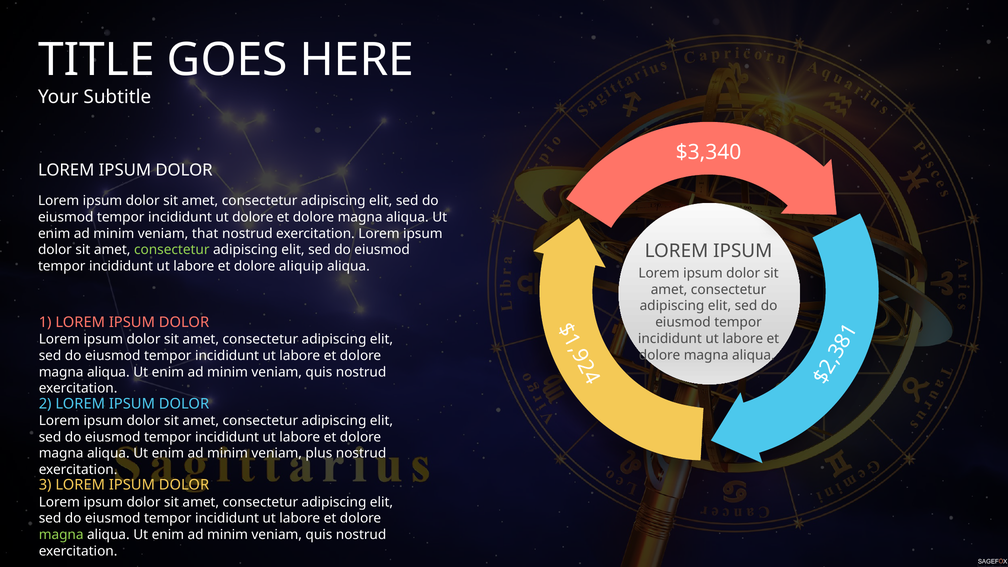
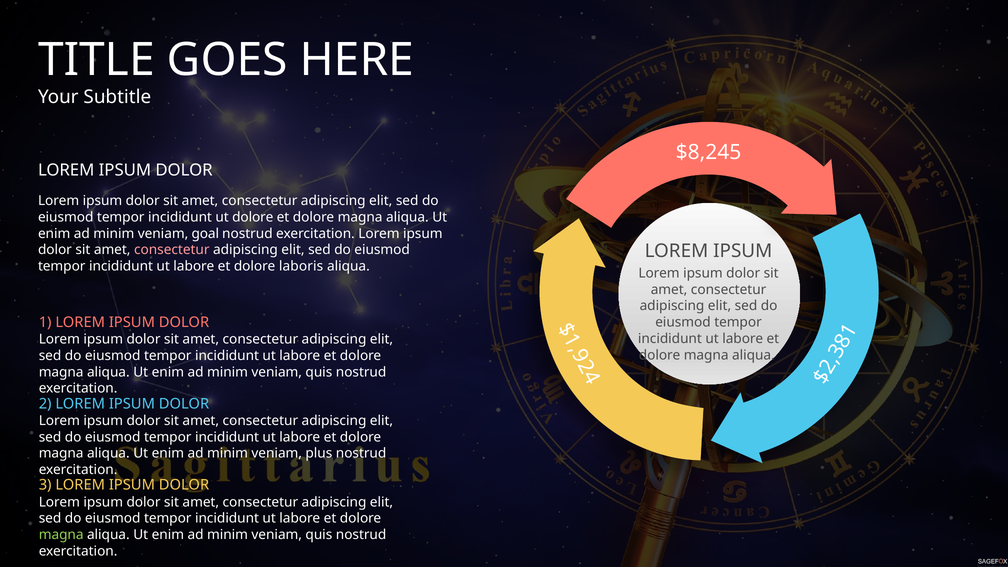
$3,340: $3,340 -> $8,245
that: that -> goal
consectetur at (172, 250) colour: light green -> pink
aliquip: aliquip -> laboris
